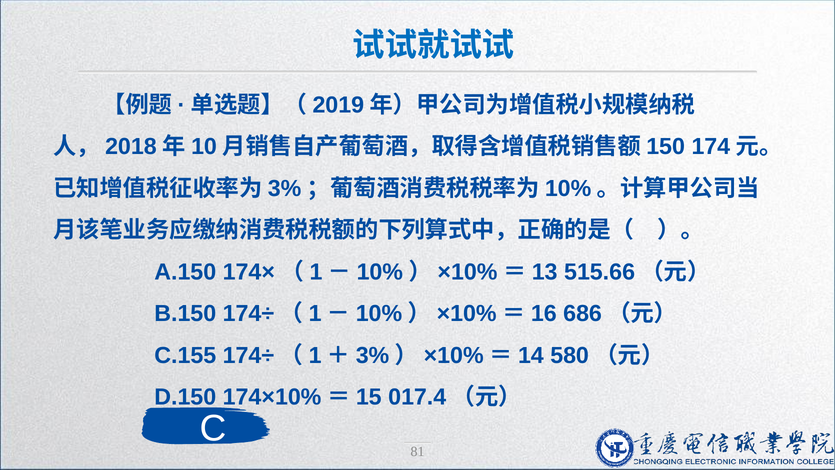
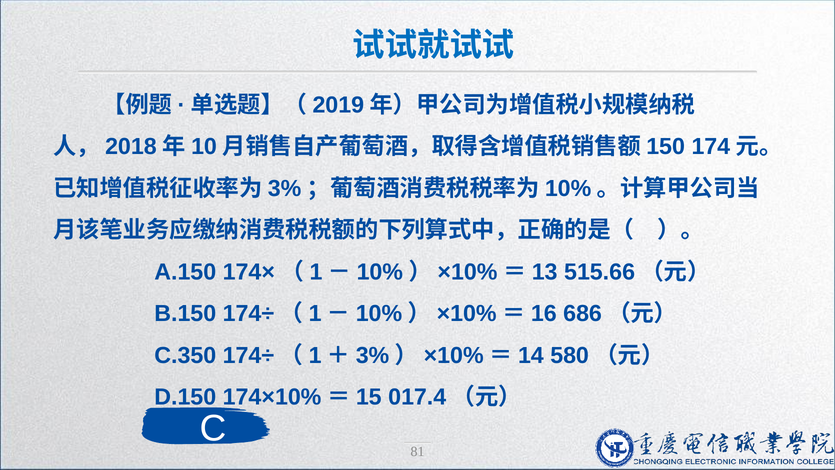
C.155: C.155 -> C.350
